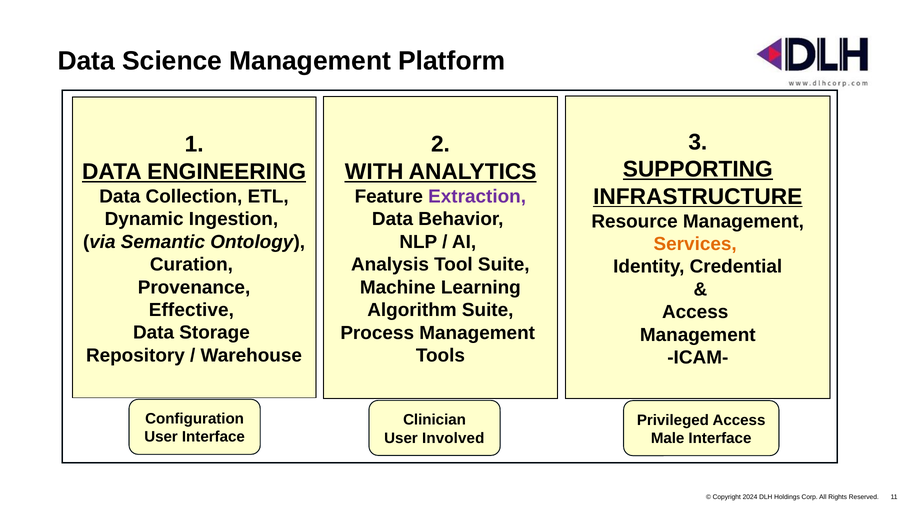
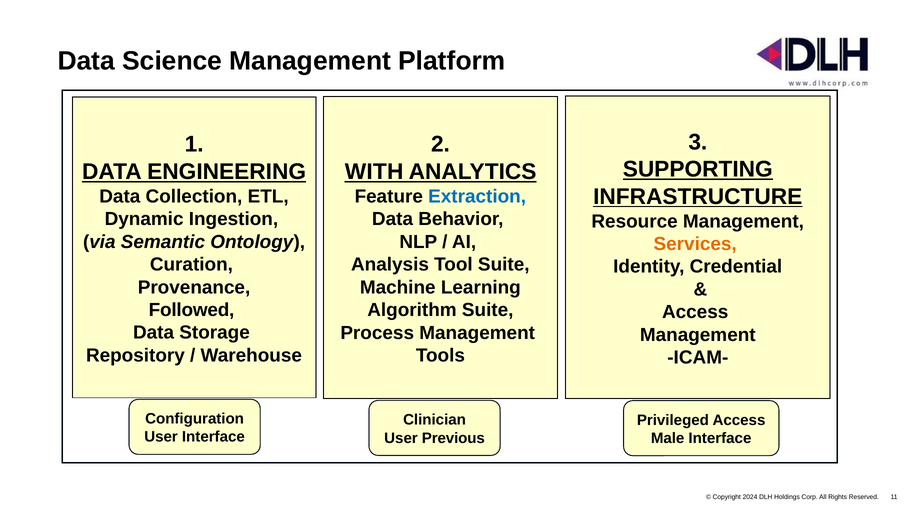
Extraction colour: purple -> blue
Effective: Effective -> Followed
Involved: Involved -> Previous
